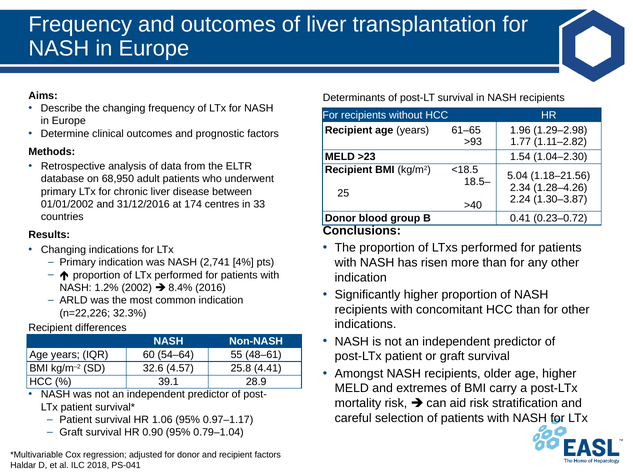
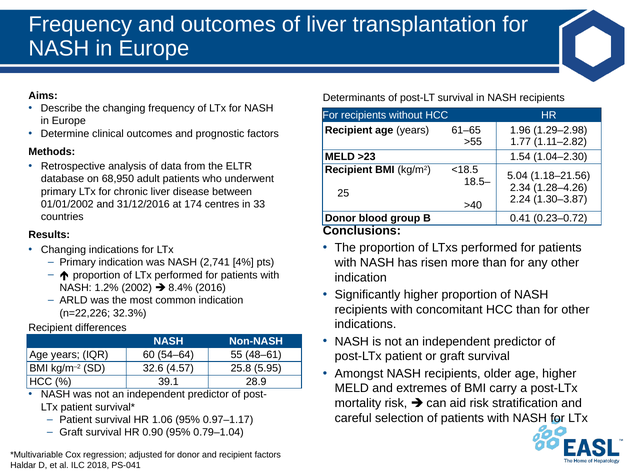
>93: >93 -> >55
4.41: 4.41 -> 5.95
